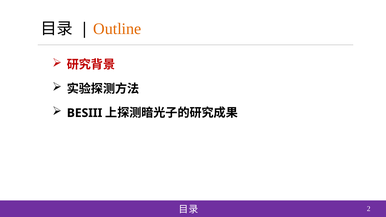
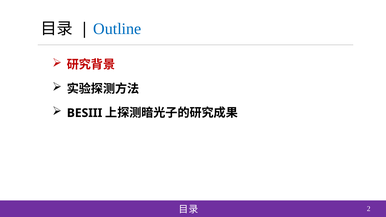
Outline colour: orange -> blue
